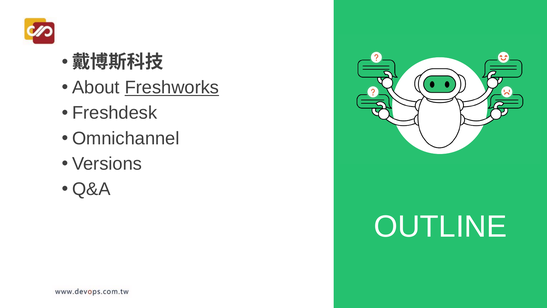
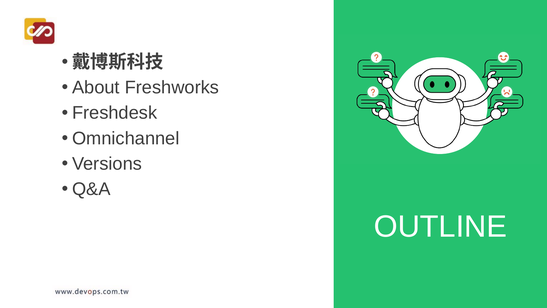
Freshworks underline: present -> none
